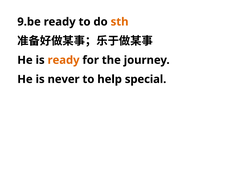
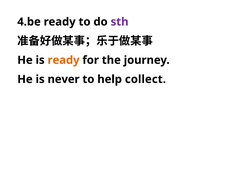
9.be: 9.be -> 4.be
sth colour: orange -> purple
special: special -> collect
